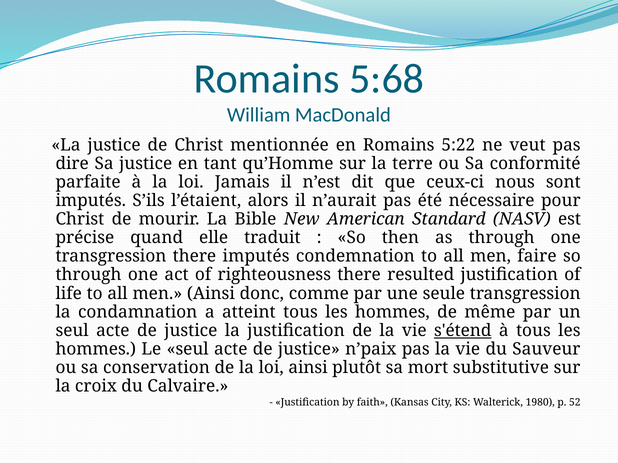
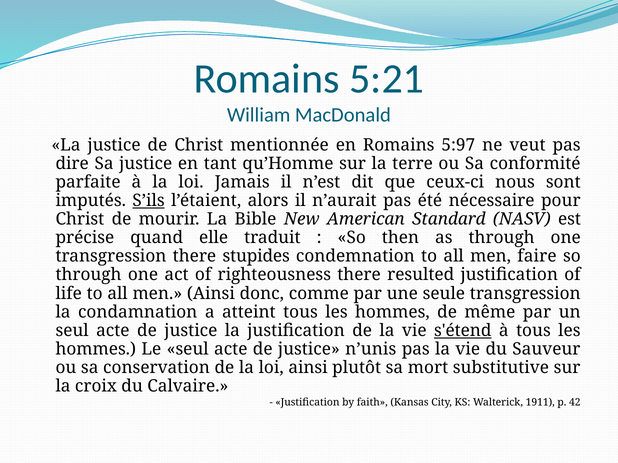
5:68: 5:68 -> 5:21
5:22: 5:22 -> 5:97
S’ils underline: none -> present
there imputés: imputés -> stupides
n’paix: n’paix -> n’unis
1980: 1980 -> 1911
52: 52 -> 42
